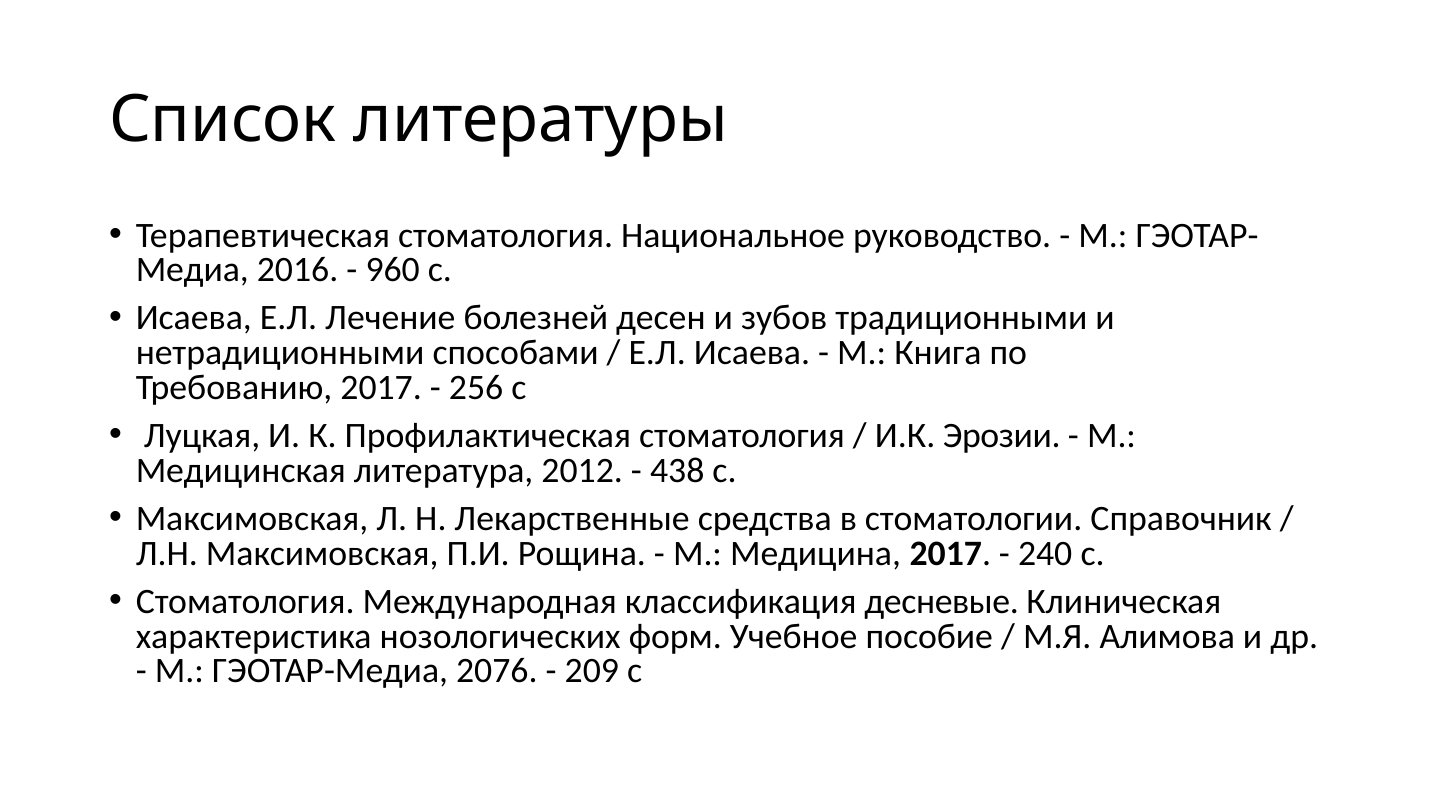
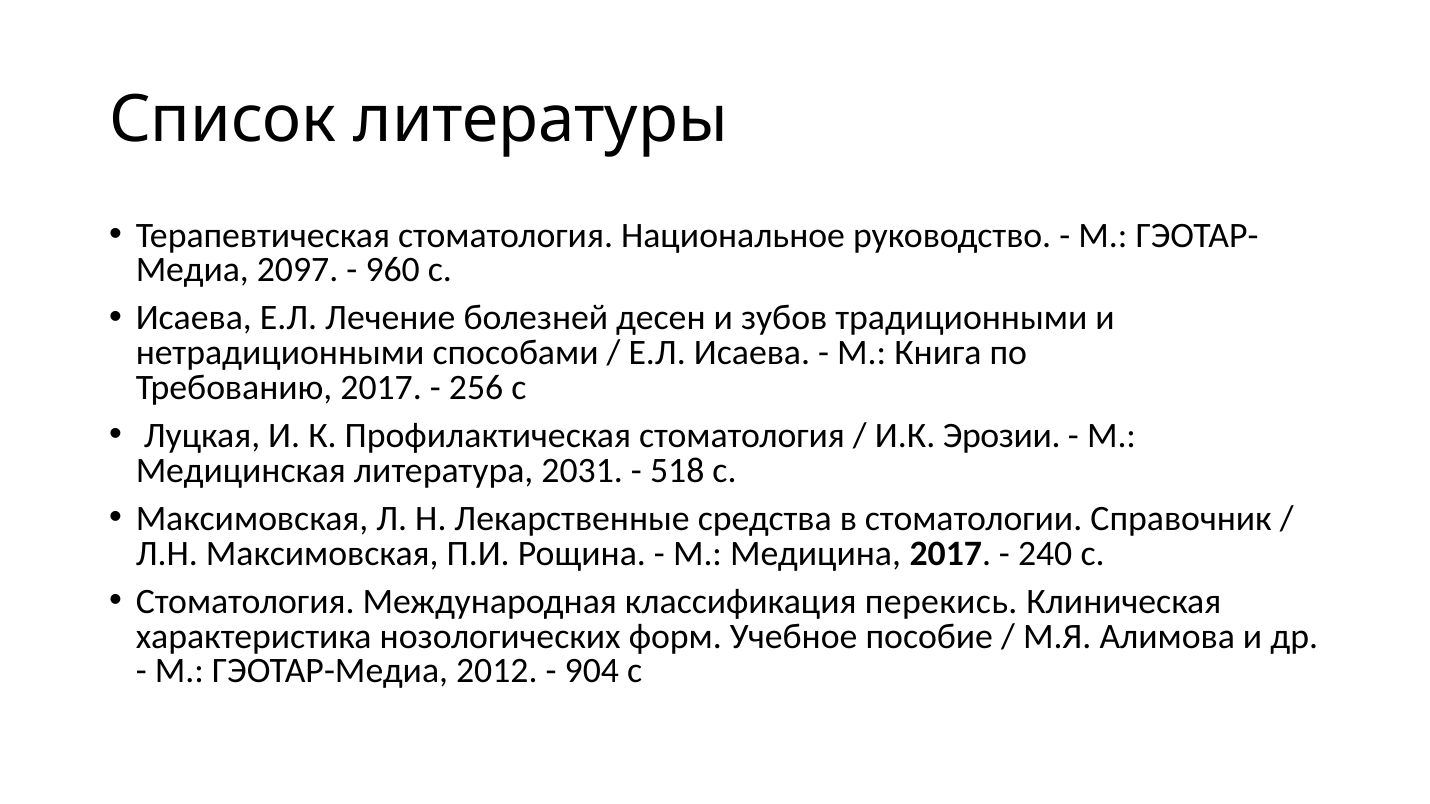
2016: 2016 -> 2097
2012: 2012 -> 2031
438: 438 -> 518
десневые: десневые -> перекись
2076: 2076 -> 2012
209: 209 -> 904
